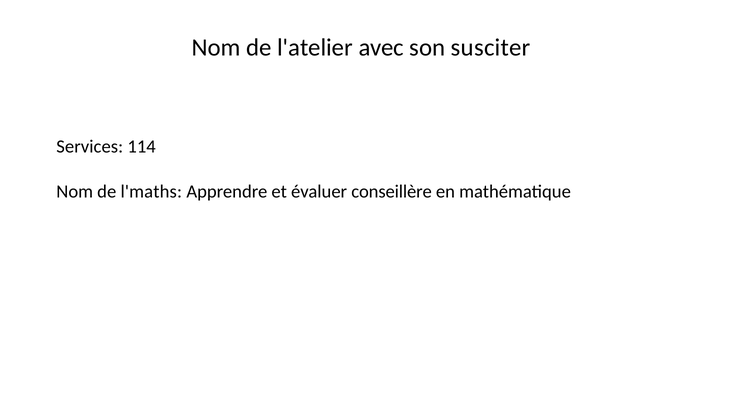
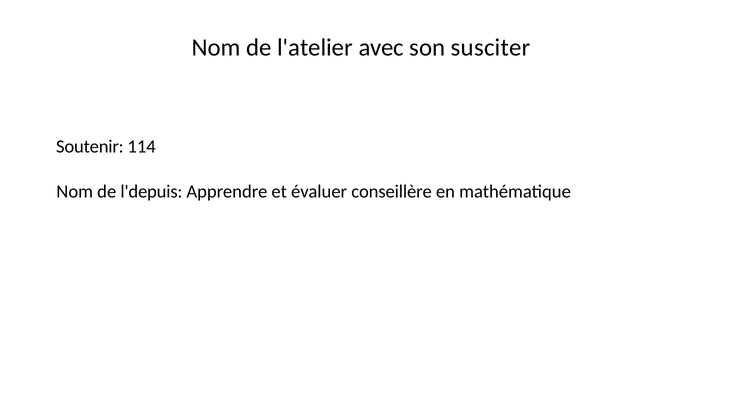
Services: Services -> Soutenir
l'maths: l'maths -> l'depuis
